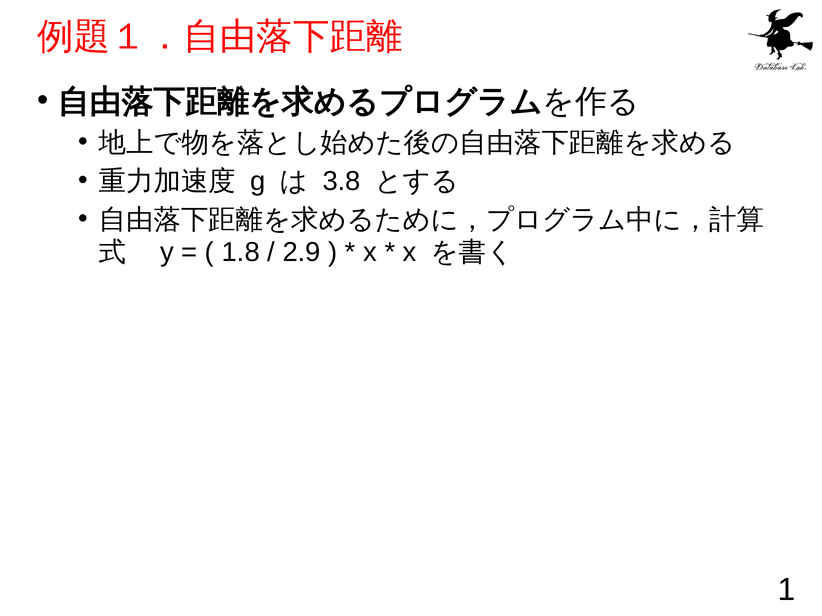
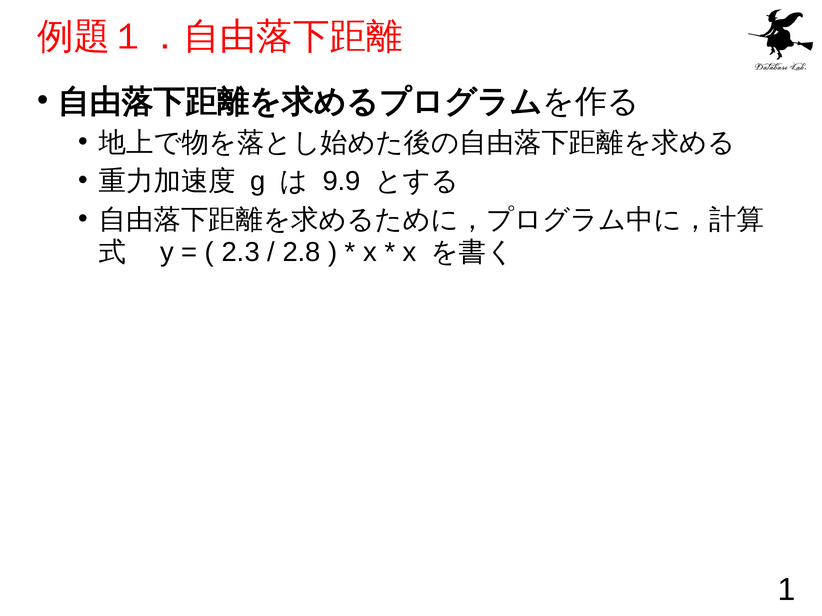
3.8: 3.8 -> 9.9
1.8: 1.8 -> 2.3
2.9: 2.9 -> 2.8
